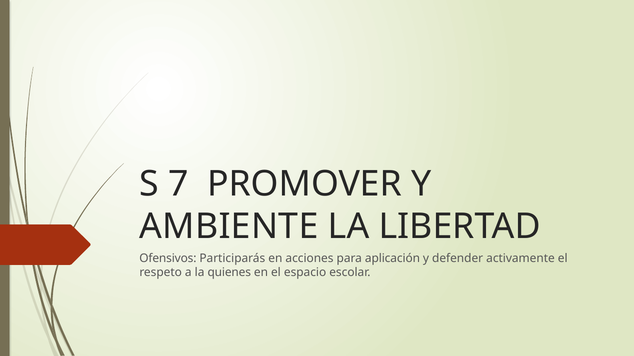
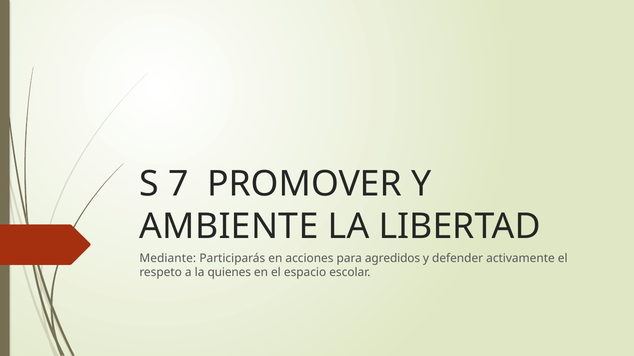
Ofensivos: Ofensivos -> Mediante
aplicación: aplicación -> agredidos
